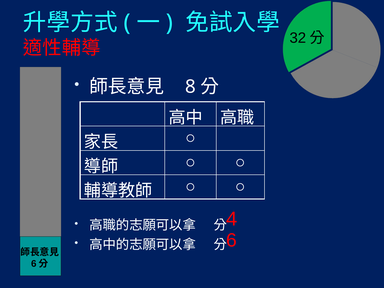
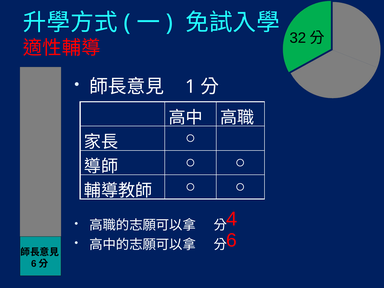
8: 8 -> 1
